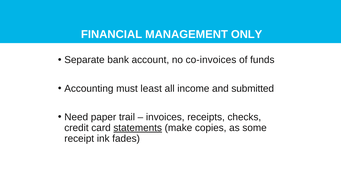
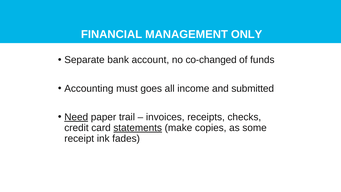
co-invoices: co-invoices -> co-changed
least: least -> goes
Need underline: none -> present
